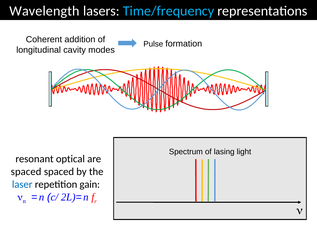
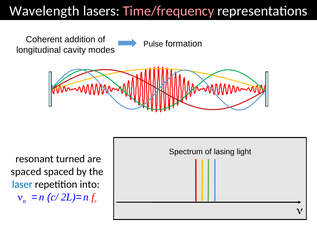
Time/frequency colour: light blue -> pink
optical: optical -> turned
gain: gain -> into
